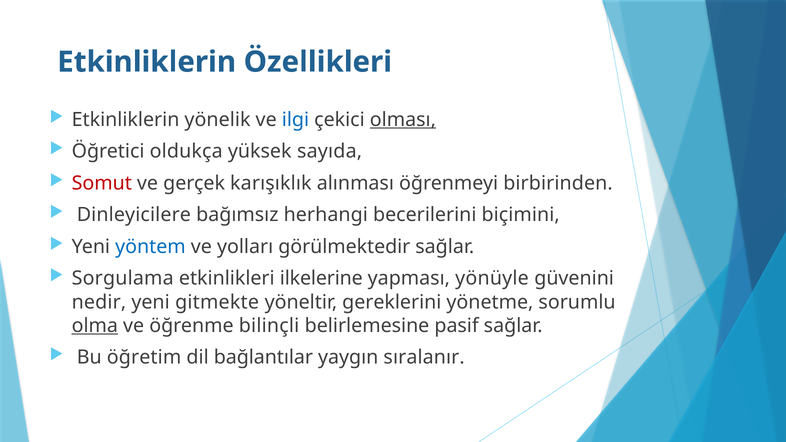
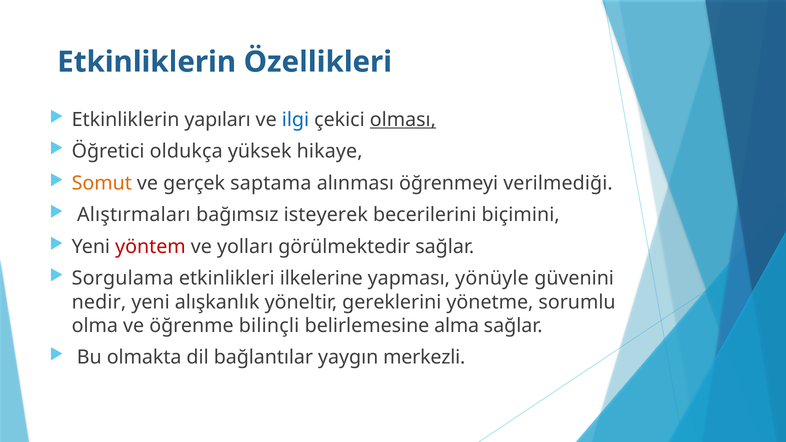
yönelik: yönelik -> yapıları
sayıda: sayıda -> hikaye
Somut colour: red -> orange
karışıklık: karışıklık -> saptama
birbirinden: birbirinden -> verilmediği
Dinleyicilere: Dinleyicilere -> Alıştırmaları
herhangi: herhangi -> isteyerek
yöntem colour: blue -> red
gitmekte: gitmekte -> alışkanlık
olma underline: present -> none
pasif: pasif -> alma
öğretim: öğretim -> olmakta
sıralanır: sıralanır -> merkezli
